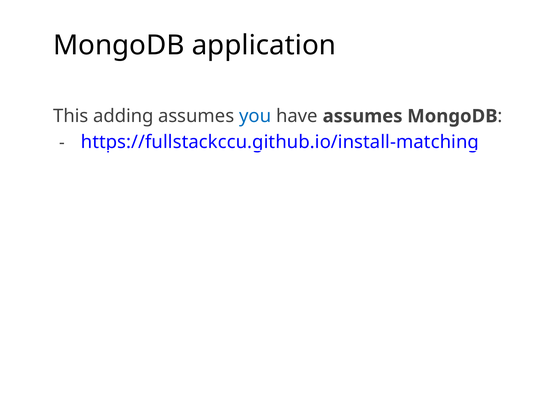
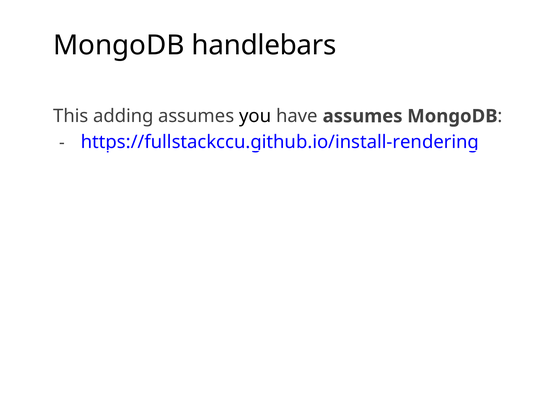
application: application -> handlebars
you colour: blue -> black
https://fullstackccu.github.io/install-matching: https://fullstackccu.github.io/install-matching -> https://fullstackccu.github.io/install-rendering
